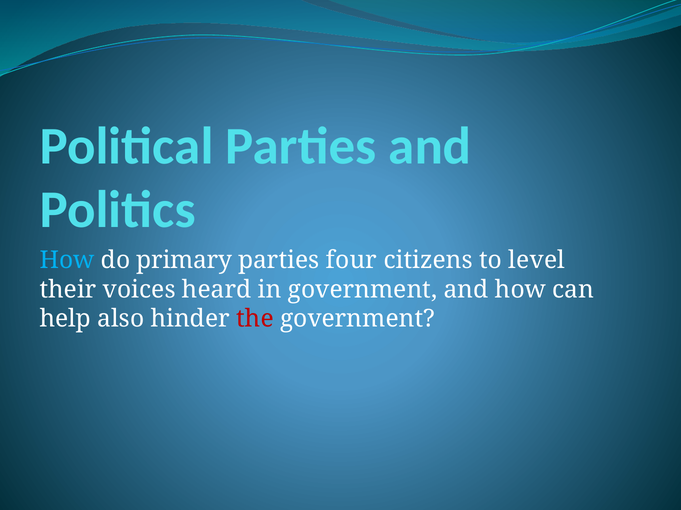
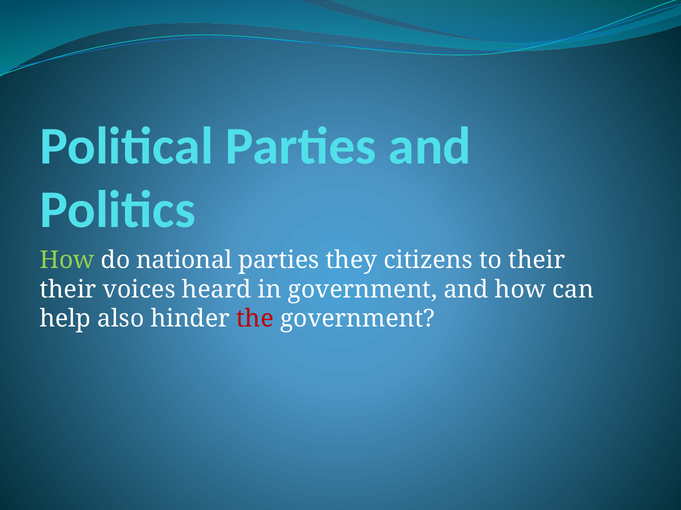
How at (67, 260) colour: light blue -> light green
primary: primary -> national
four: four -> they
to level: level -> their
